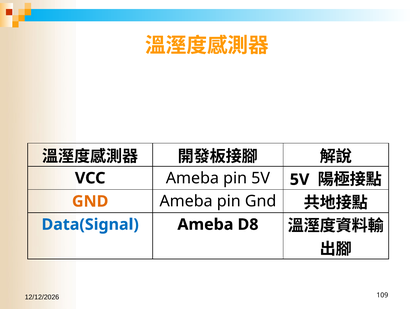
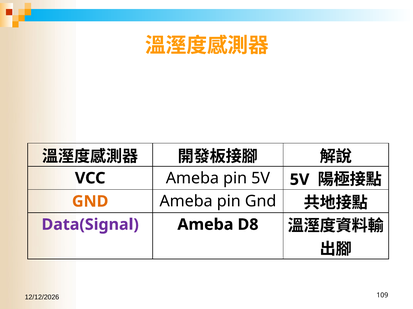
Data(Signal colour: blue -> purple
